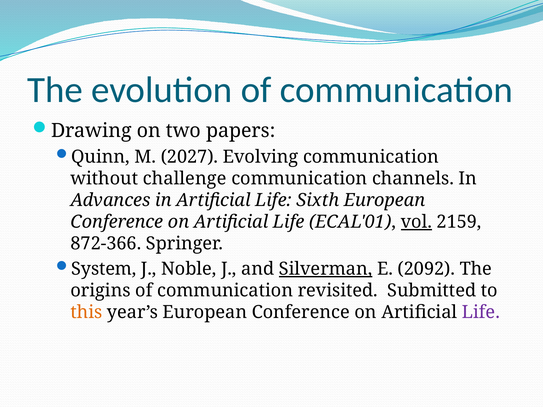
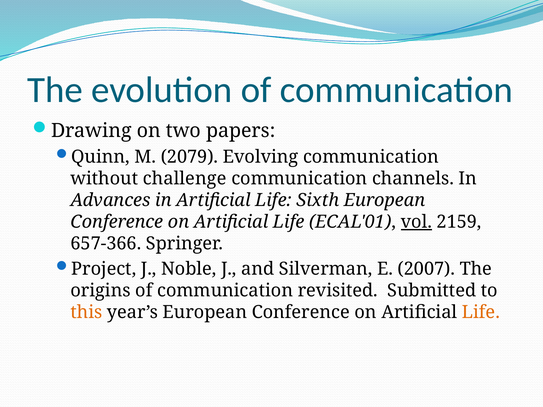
2027: 2027 -> 2079
872-366: 872-366 -> 657-366
System: System -> Project
Silverman underline: present -> none
2092: 2092 -> 2007
Life at (481, 313) colour: purple -> orange
